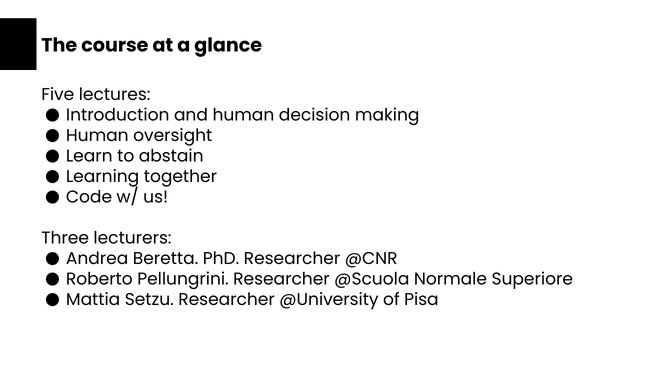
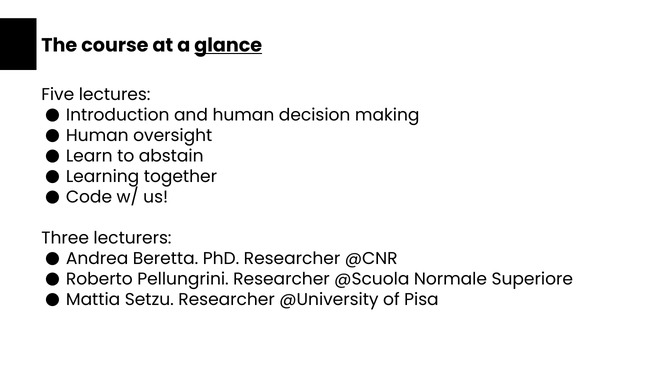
glance underline: none -> present
